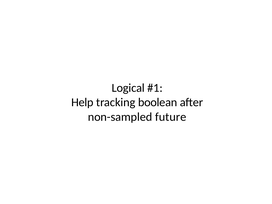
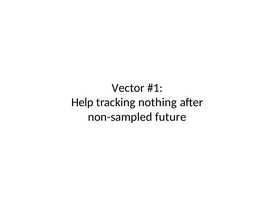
Logical: Logical -> Vector
boolean: boolean -> nothing
